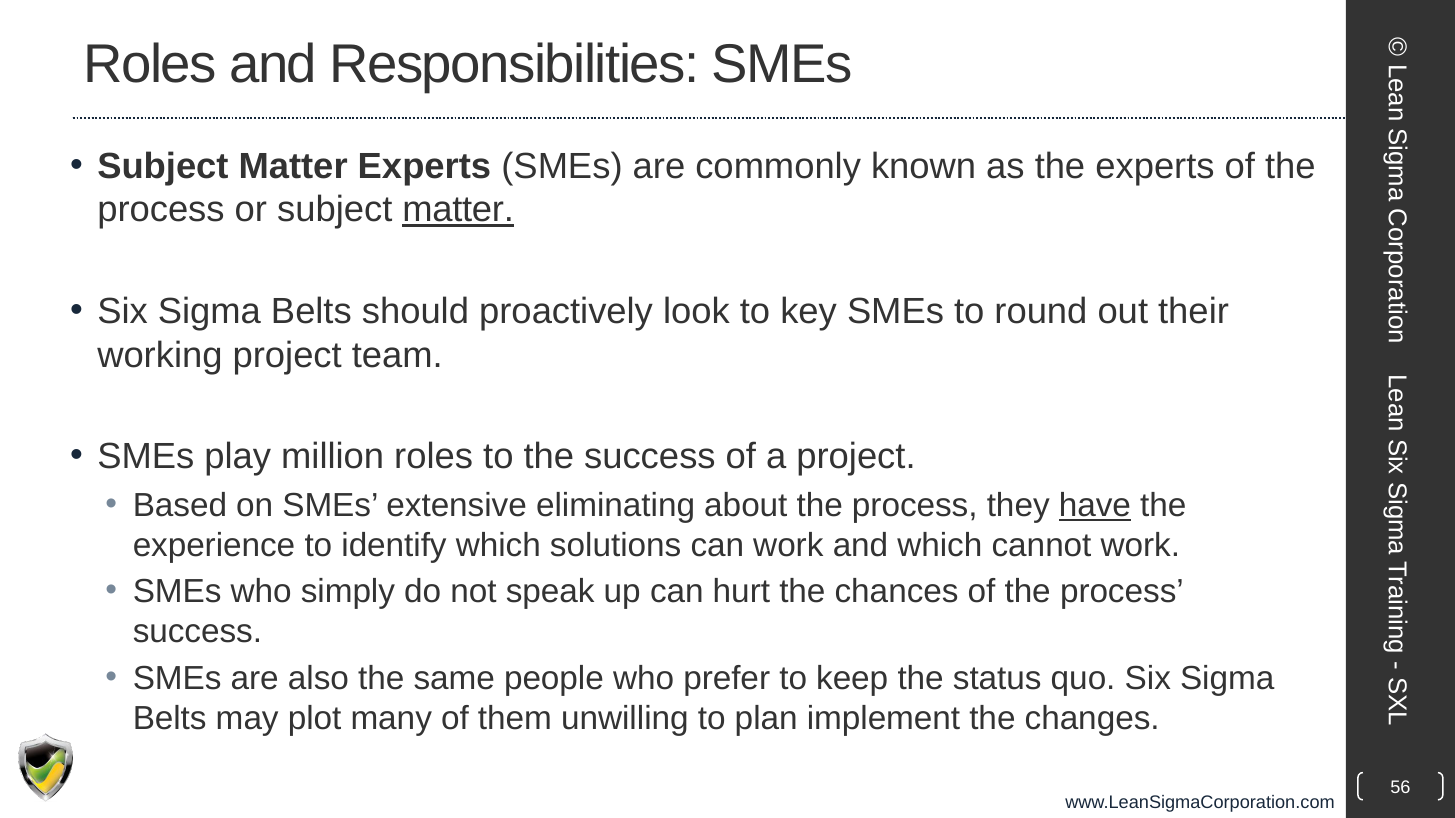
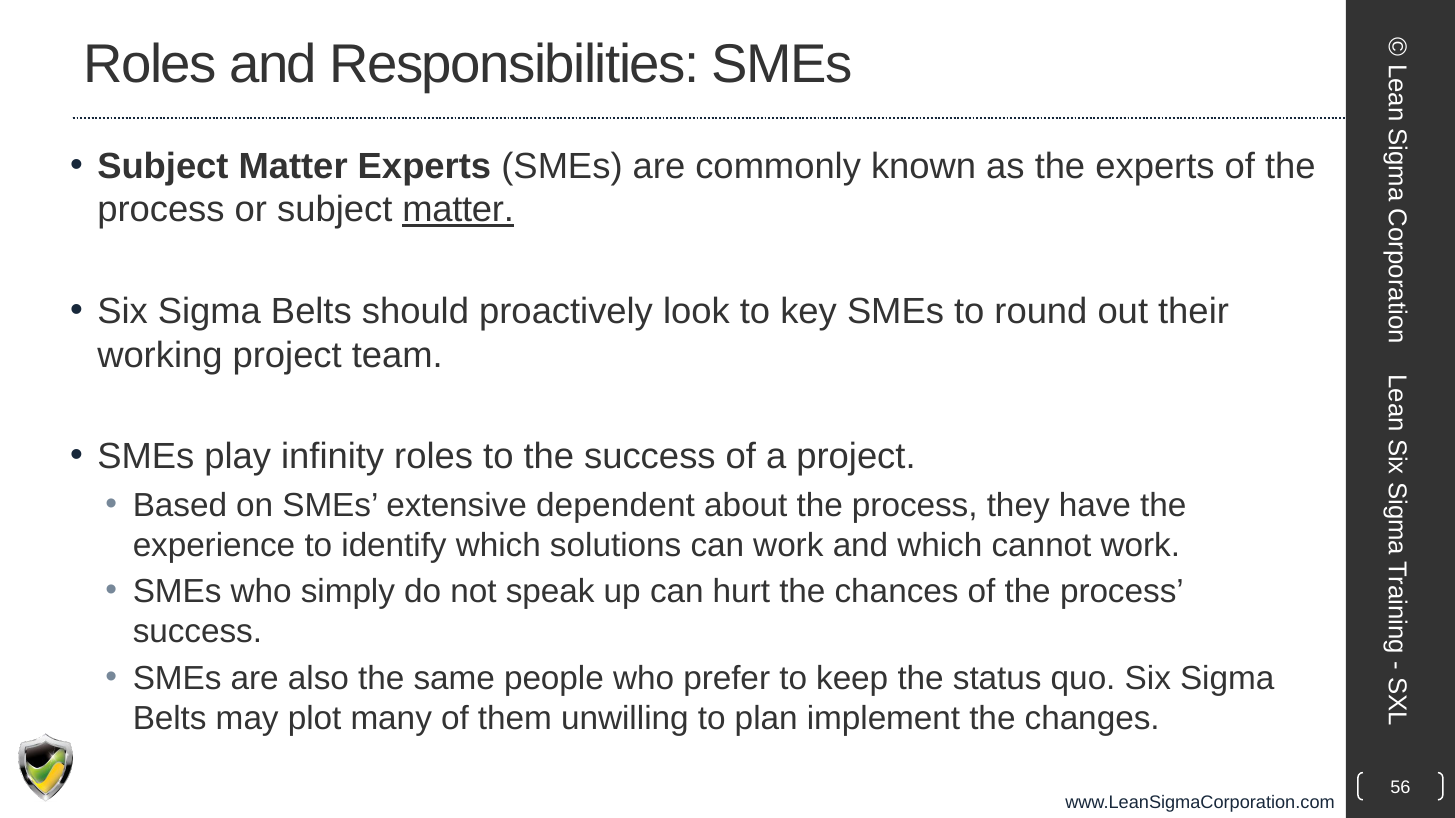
million: million -> infinity
eliminating: eliminating -> dependent
have underline: present -> none
